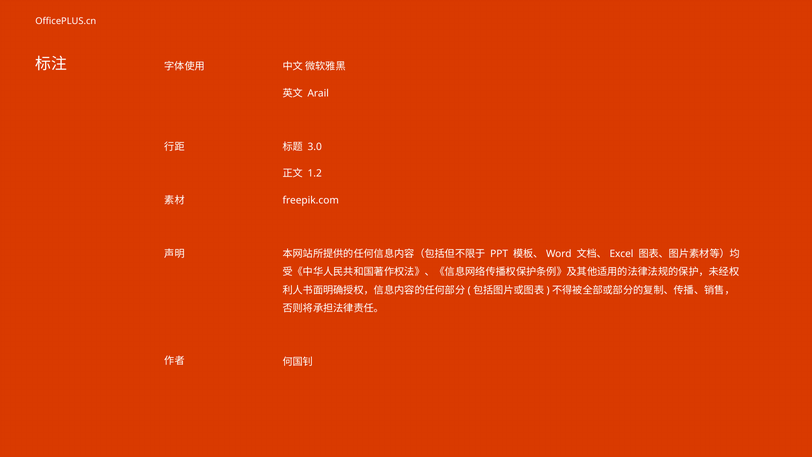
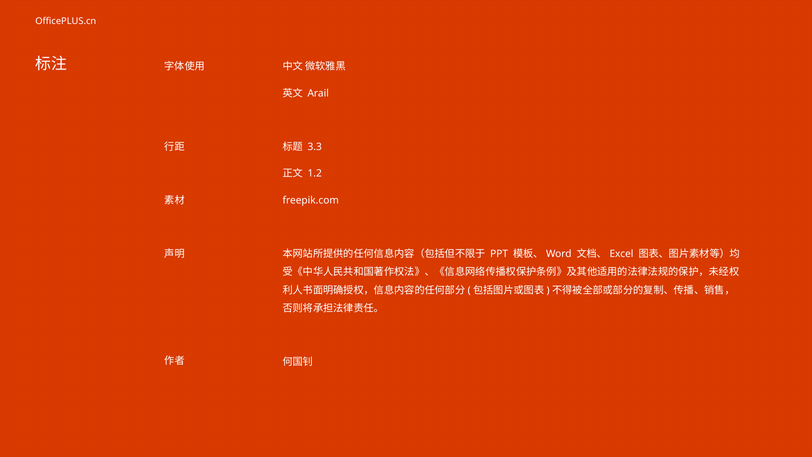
3.0: 3.0 -> 3.3
